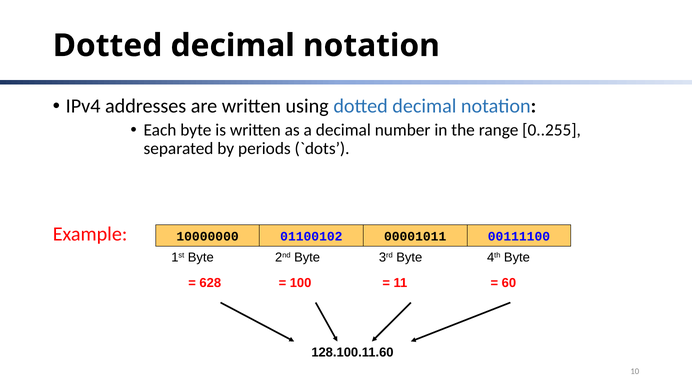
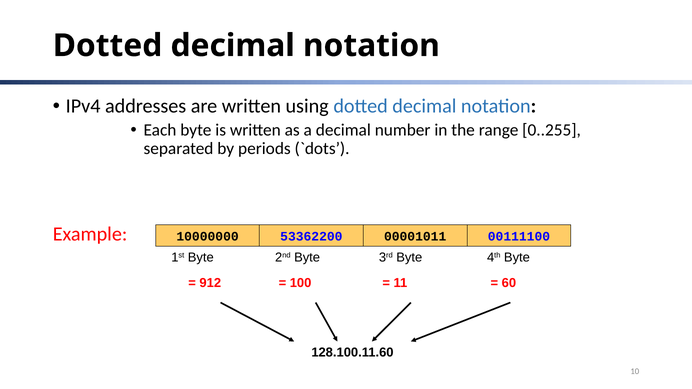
01100102: 01100102 -> 53362200
628: 628 -> 912
